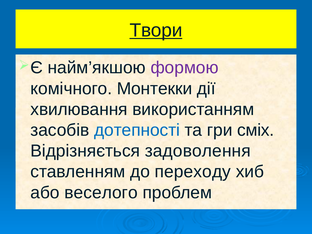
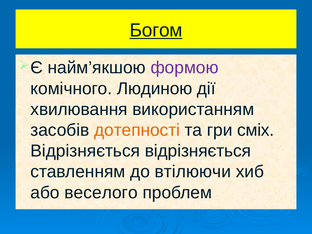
Твори: Твори -> Богом
Монтекки: Монтекки -> Людиною
дотепності colour: blue -> orange
Відрізняється задоволення: задоволення -> відрізняється
переходу: переходу -> втілюючи
